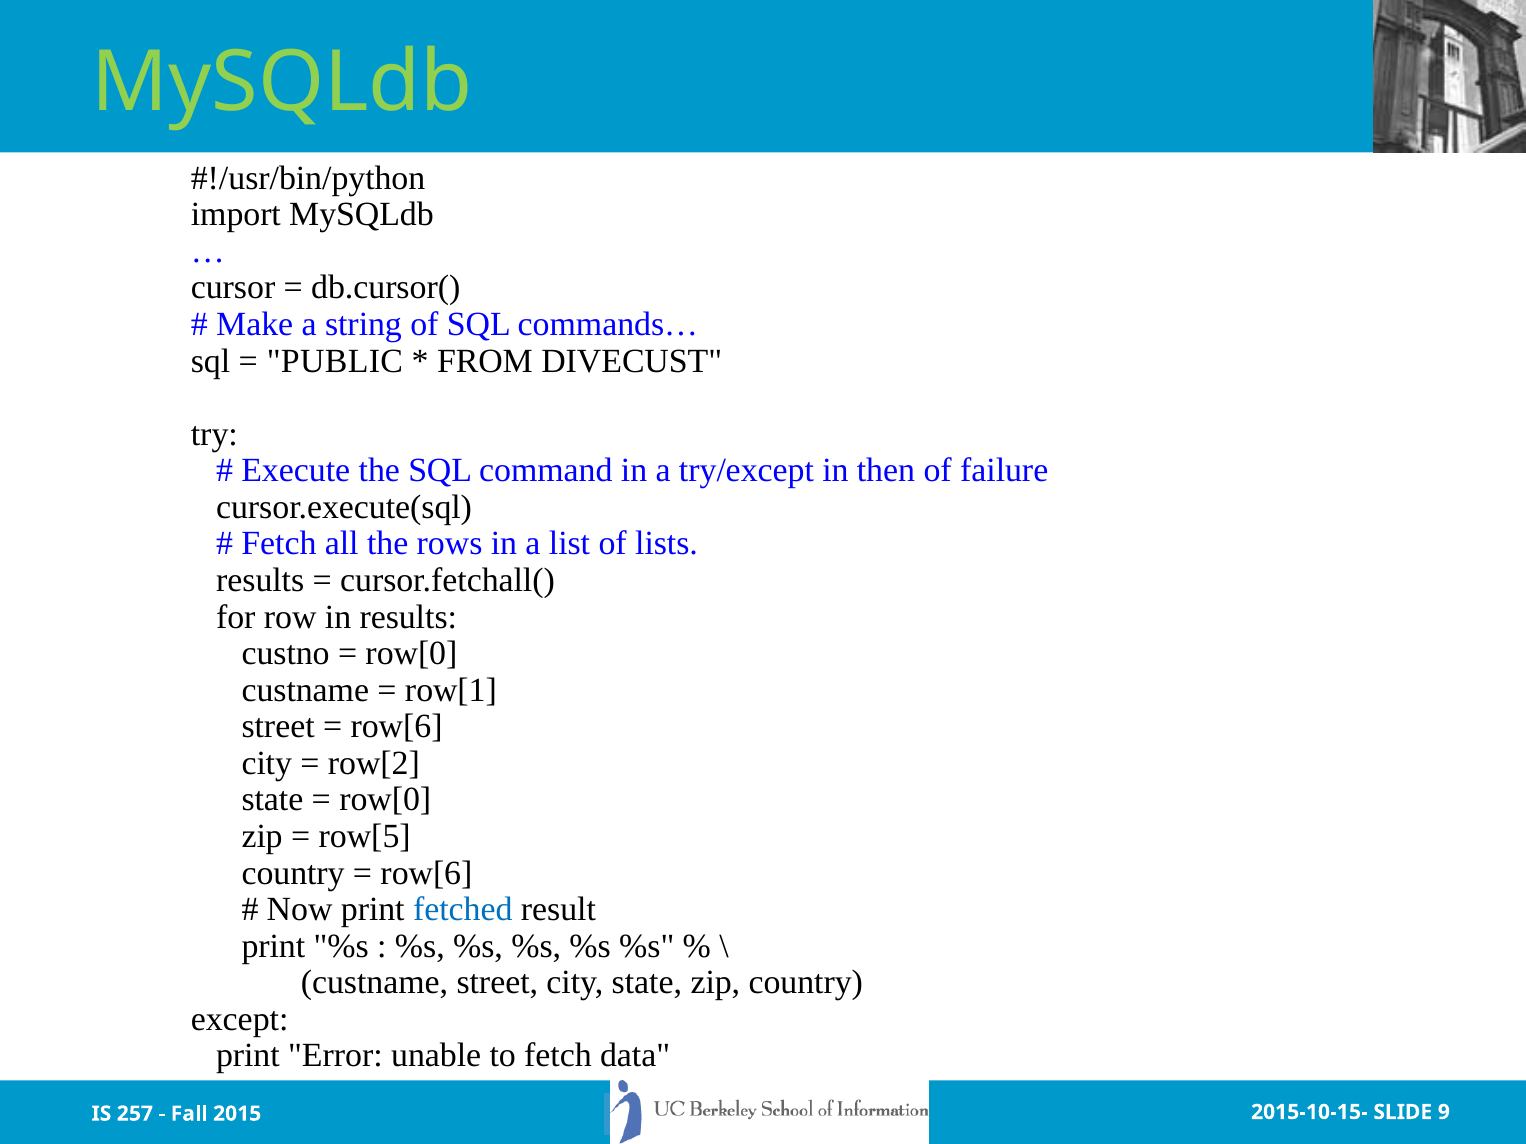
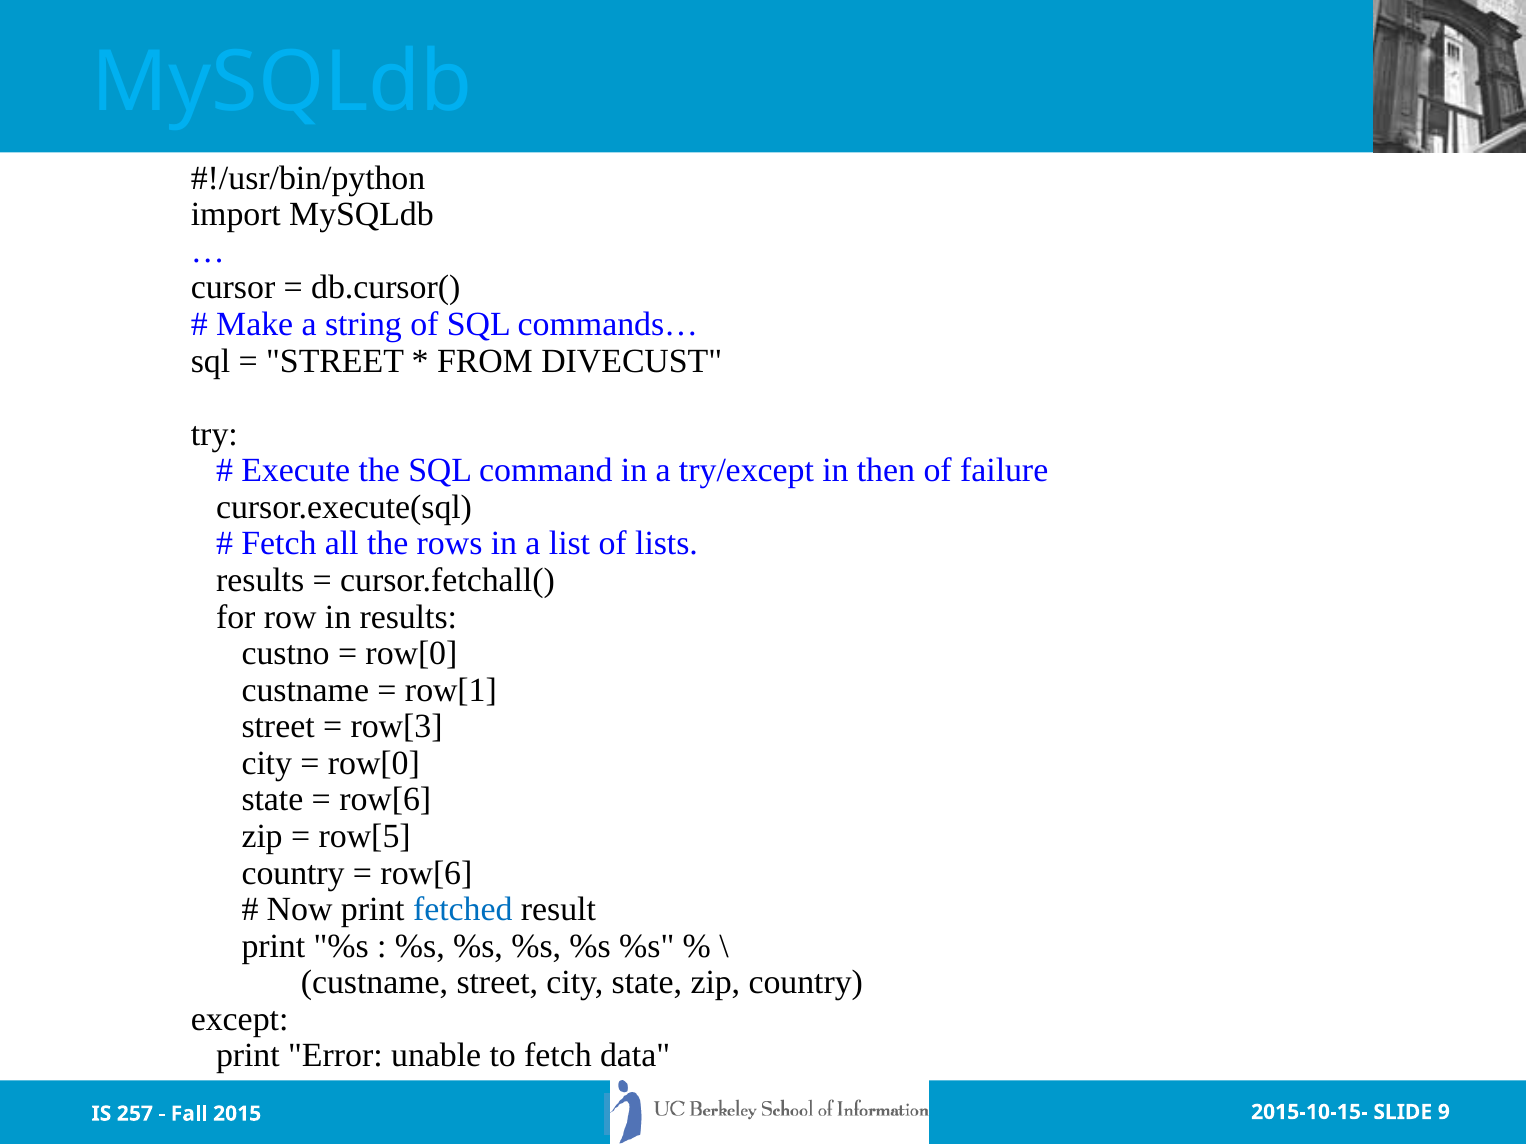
MySQLdb at (282, 82) colour: light green -> light blue
PUBLIC at (335, 361): PUBLIC -> STREET
row[6 at (397, 727): row[6 -> row[3
row[2 at (374, 764): row[2 -> row[0
row[0 at (385, 800): row[0 -> row[6
